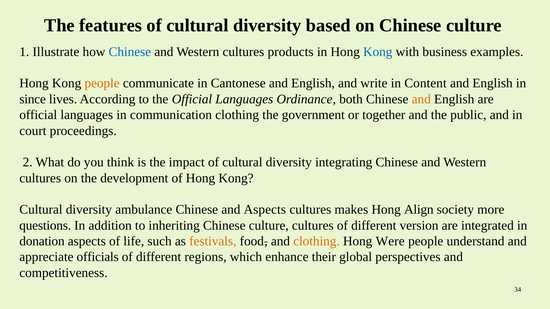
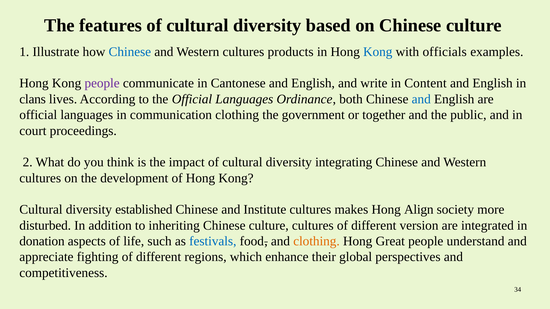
business: business -> officials
people at (102, 83) colour: orange -> purple
since: since -> clans
and at (421, 99) colour: orange -> blue
ambulance: ambulance -> established
and Aspects: Aspects -> Institute
questions: questions -> disturbed
festivals colour: orange -> blue
Were: Were -> Great
officials: officials -> fighting
